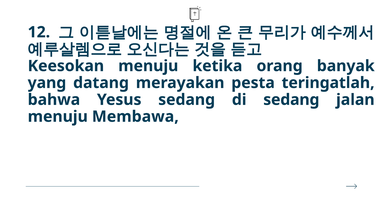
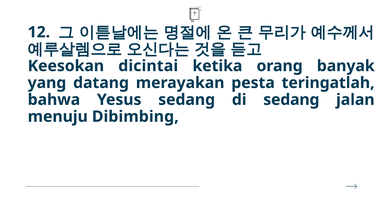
Keesokan menuju: menuju -> dicintai
Membawa: Membawa -> Dibimbing
